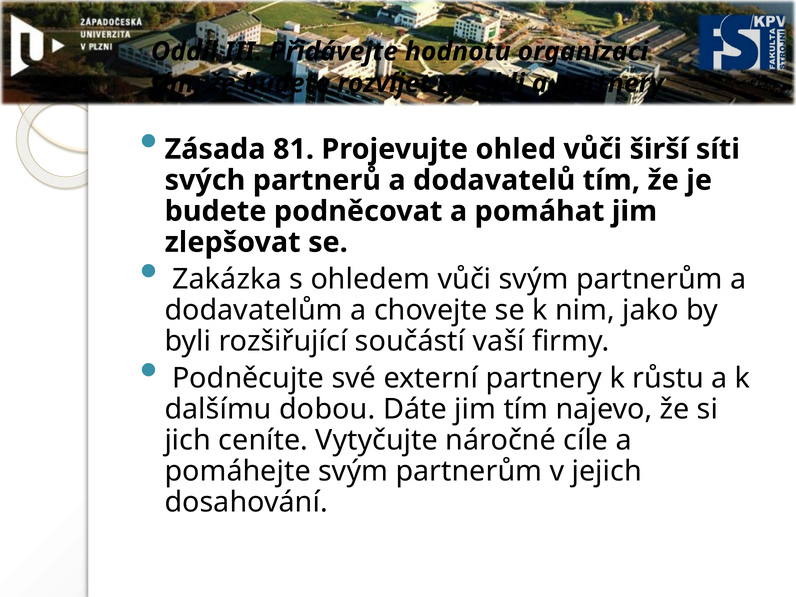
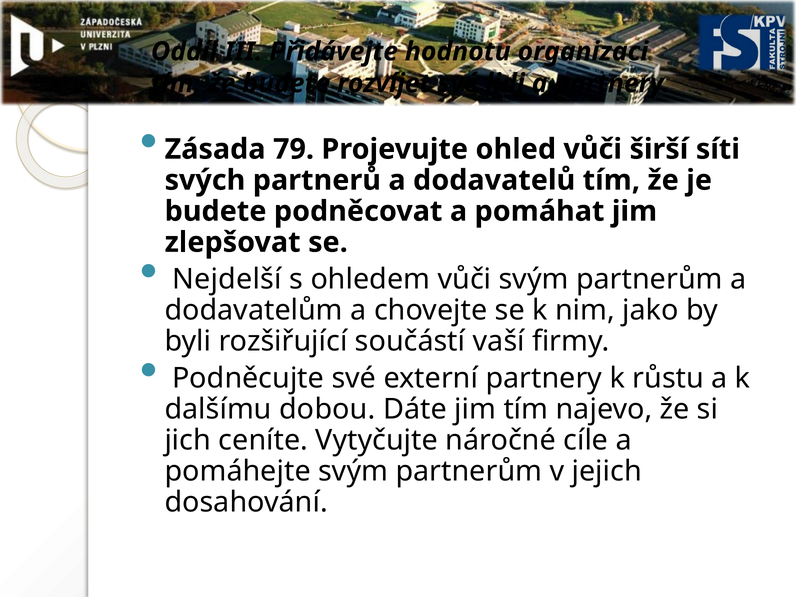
81: 81 -> 79
Zakázka: Zakázka -> Nejdelší
